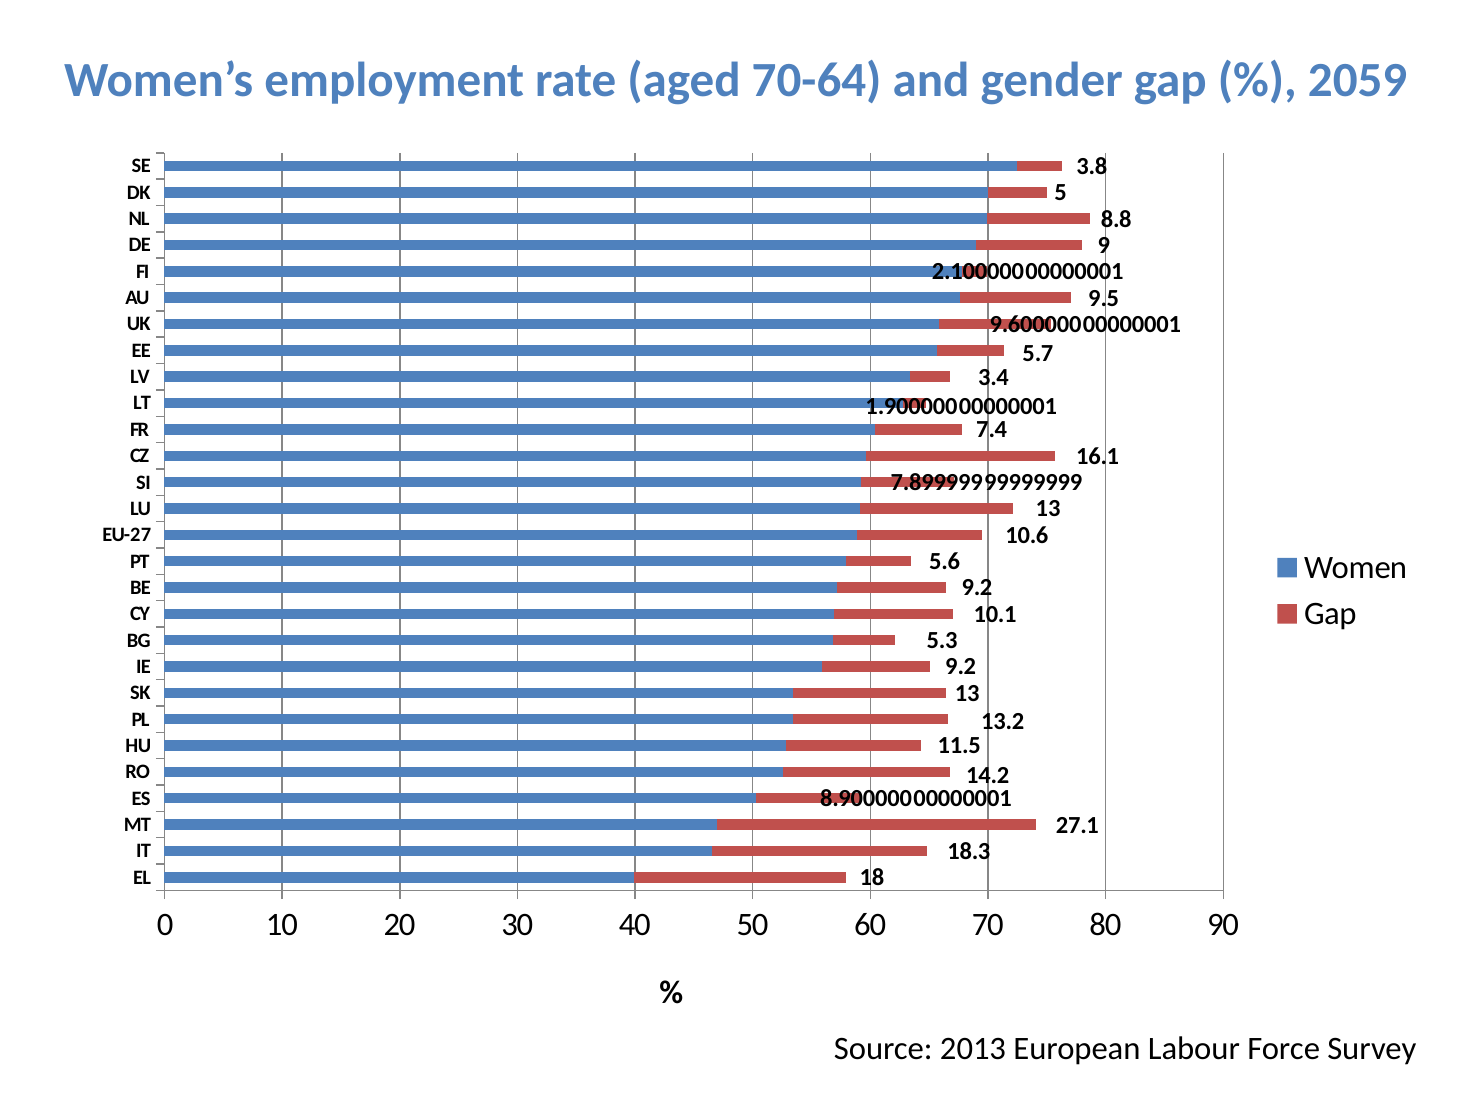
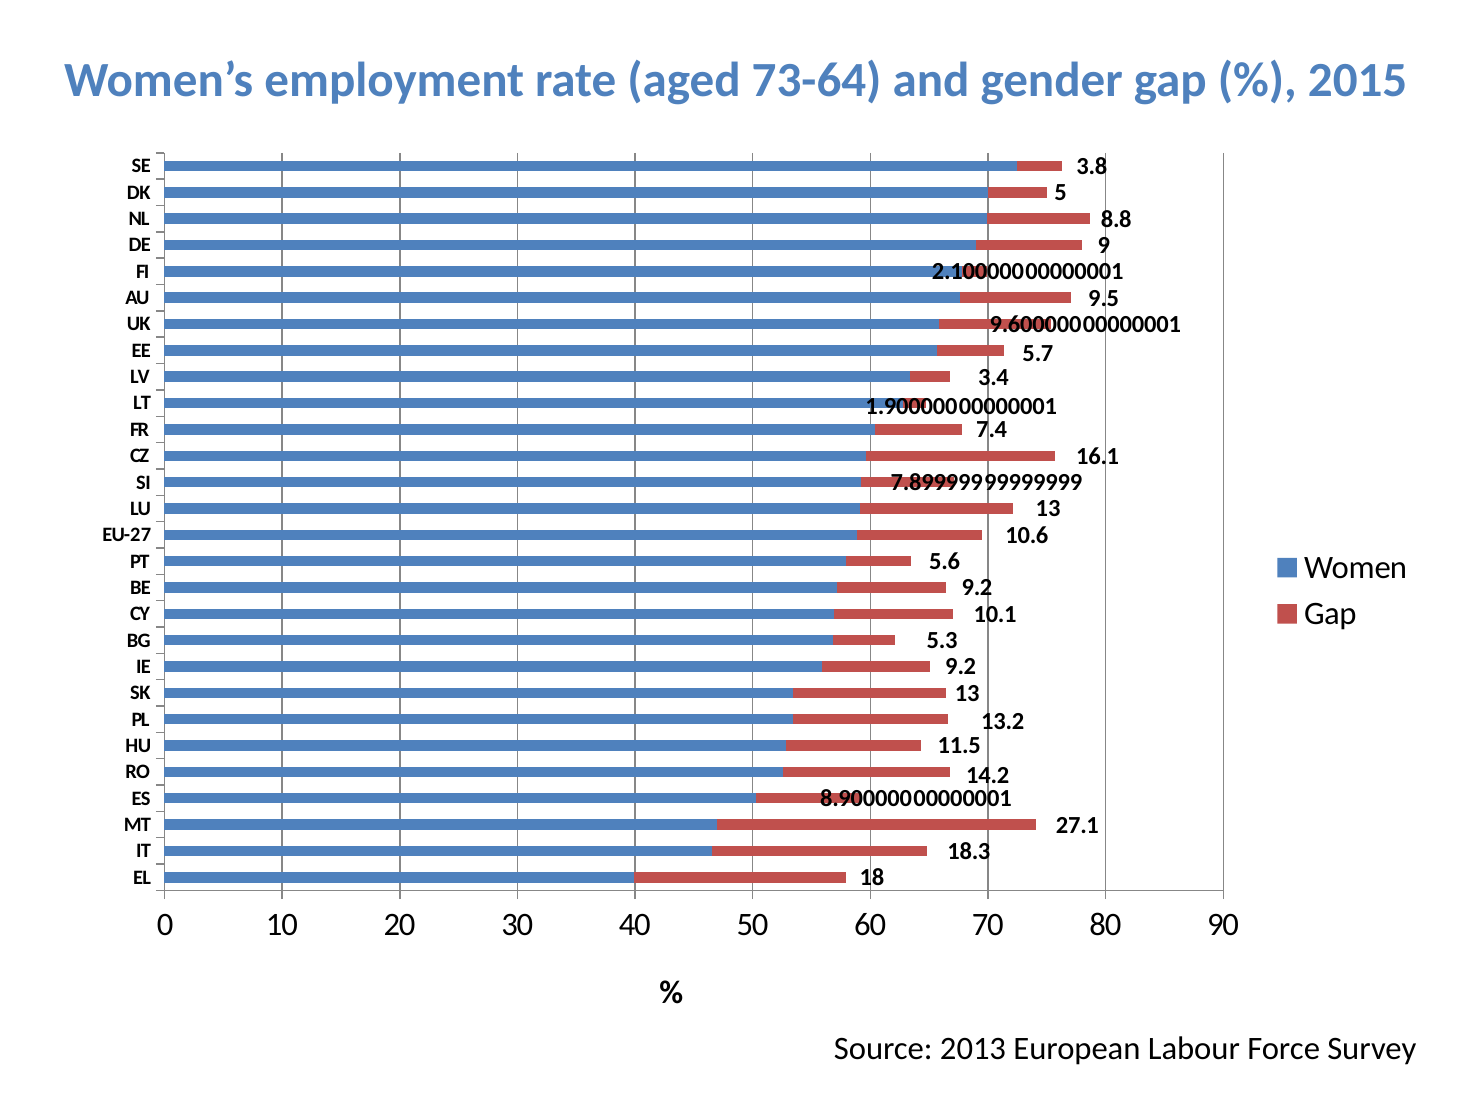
70-64: 70-64 -> 73-64
2059: 2059 -> 2015
